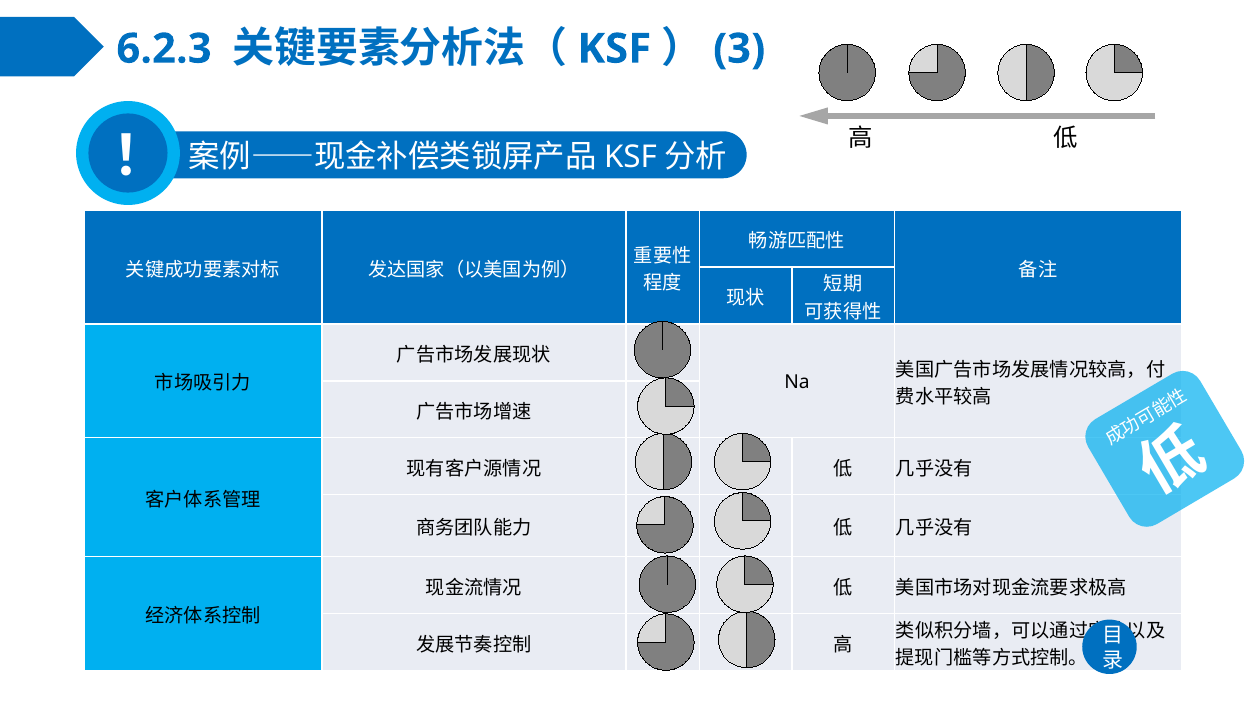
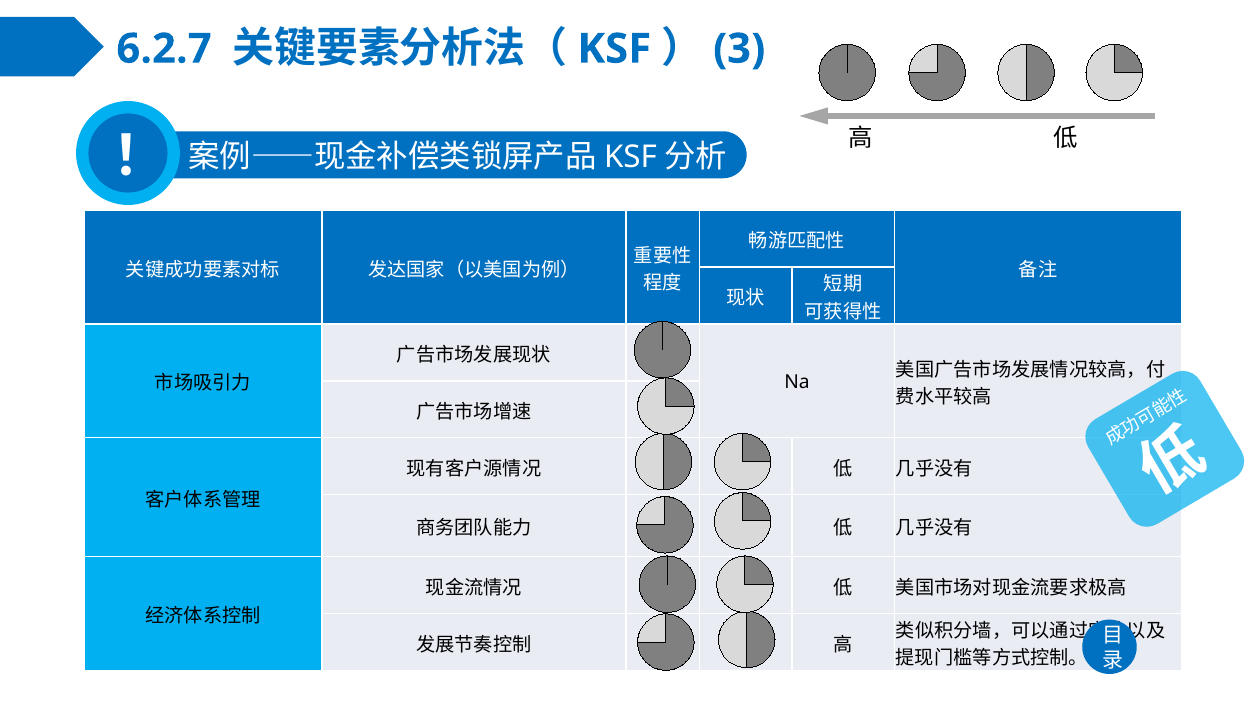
6.2.3: 6.2.3 -> 6.2.7
